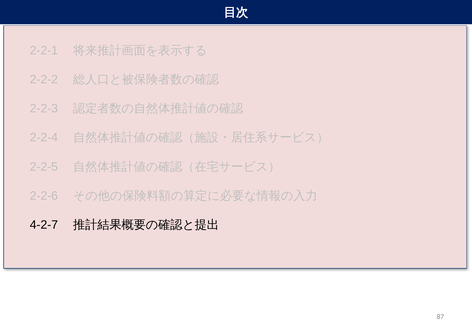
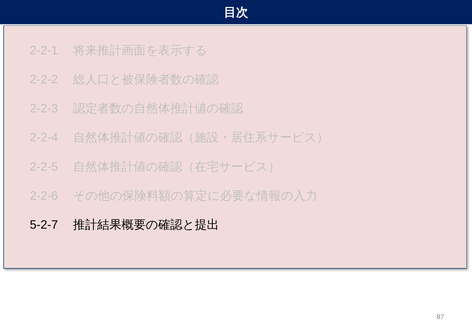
4-2-7: 4-2-7 -> 5-2-7
